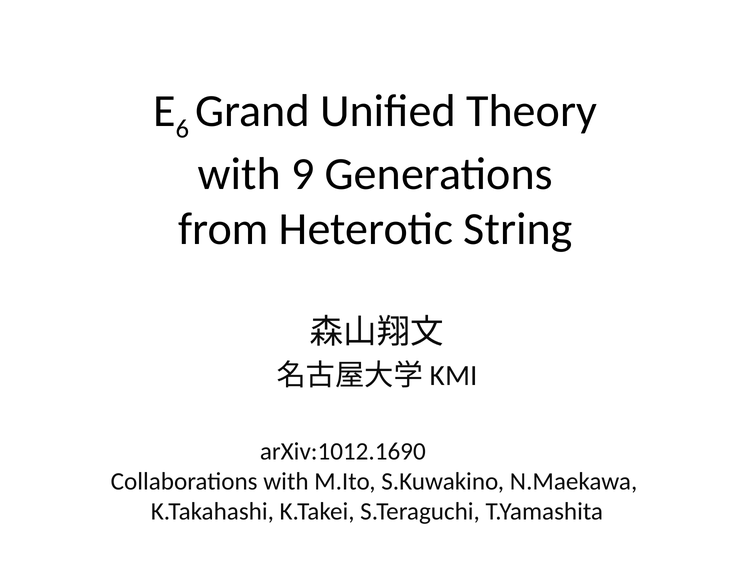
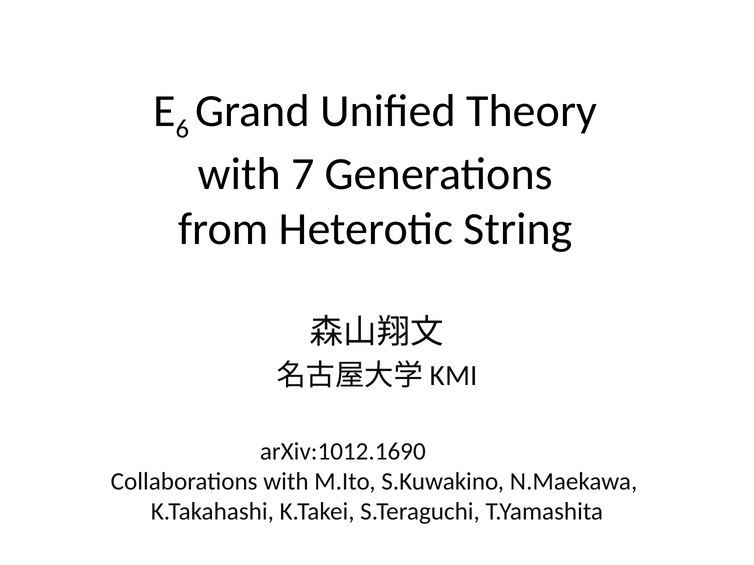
9: 9 -> 7
